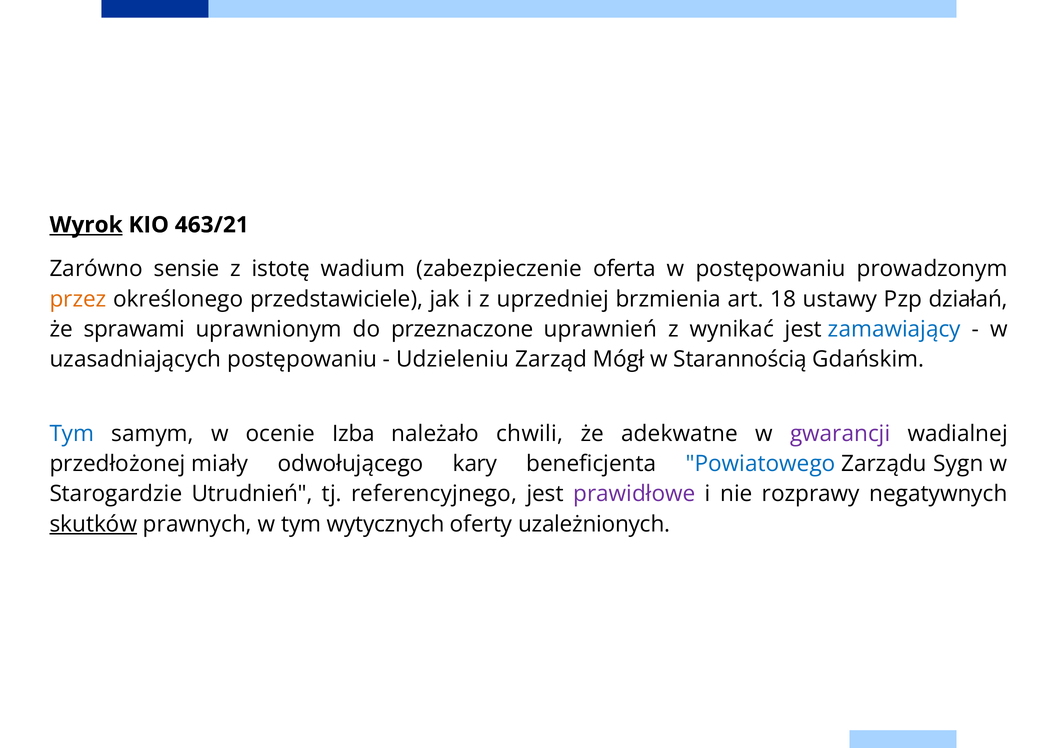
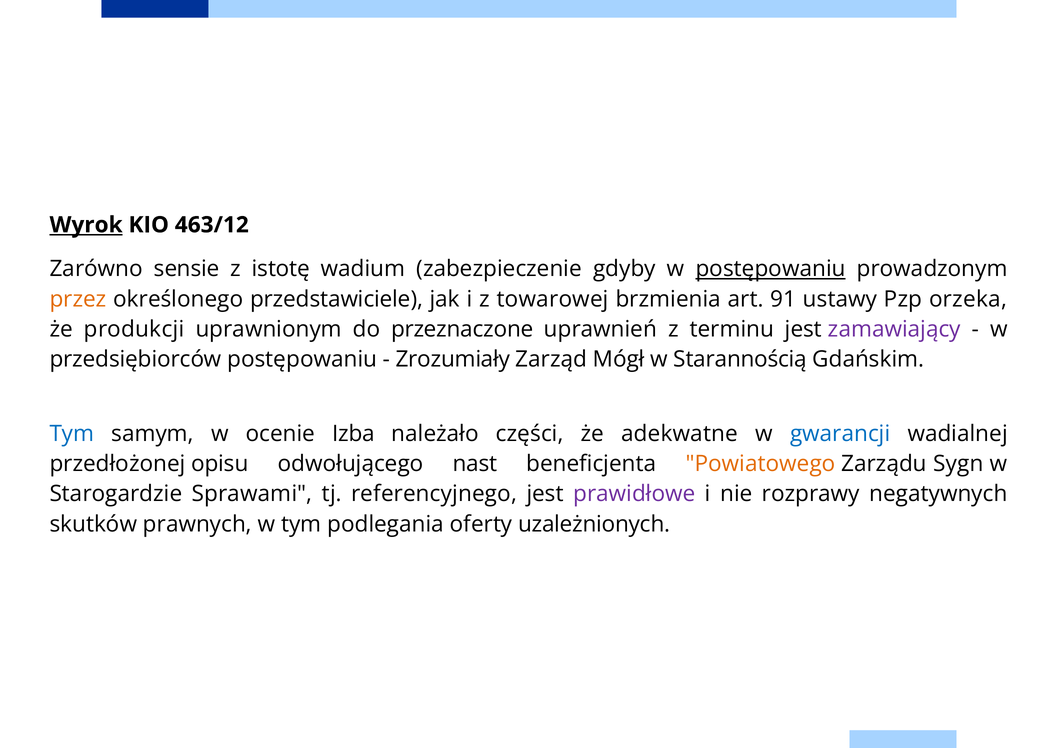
463/21: 463/21 -> 463/12
oferta: oferta -> gdyby
postępowaniu at (771, 269) underline: none -> present
uprzedniej: uprzedniej -> towarowej
18: 18 -> 91
działań: działań -> orzeka
sprawami: sprawami -> produkcji
wynikać: wynikać -> terminu
zamawiający colour: blue -> purple
uzasadniających: uzasadniających -> przedsiębiorców
Udzieleniu: Udzieleniu -> Zrozumiały
chwili: chwili -> części
gwarancji colour: purple -> blue
miały: miały -> opisu
kary: kary -> nast
Powiatowego colour: blue -> orange
Utrudnień: Utrudnień -> Sprawami
skutków underline: present -> none
wytycznych: wytycznych -> podlegania
